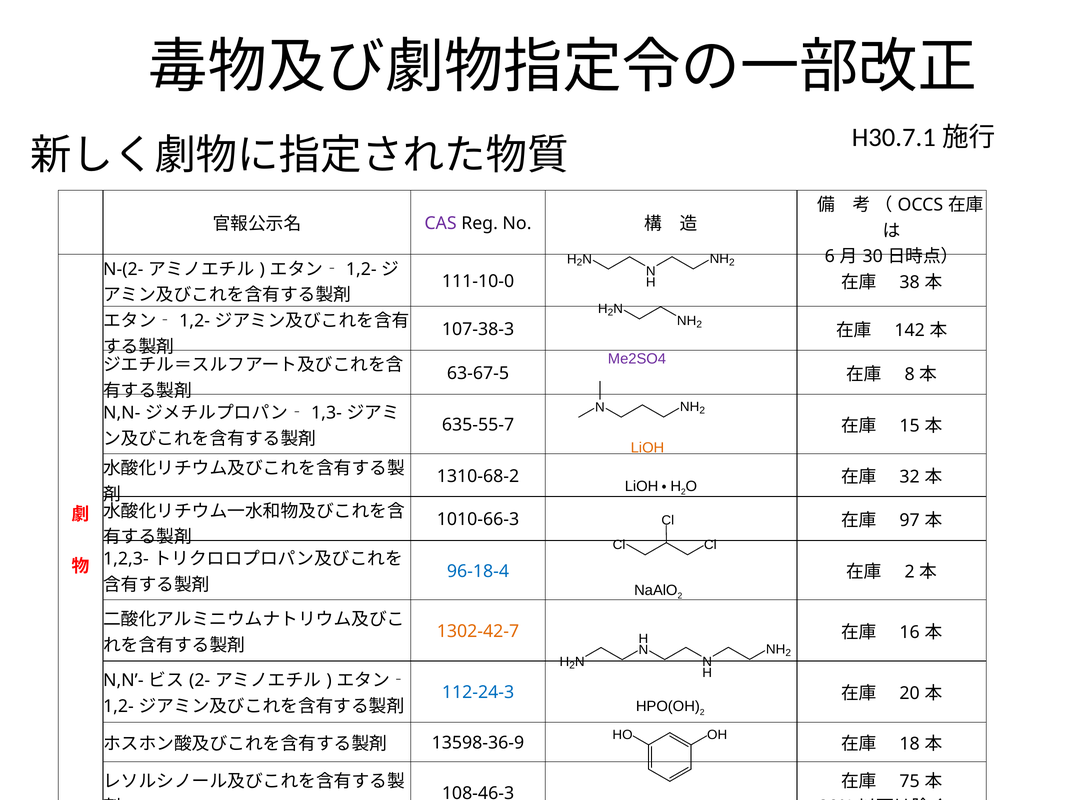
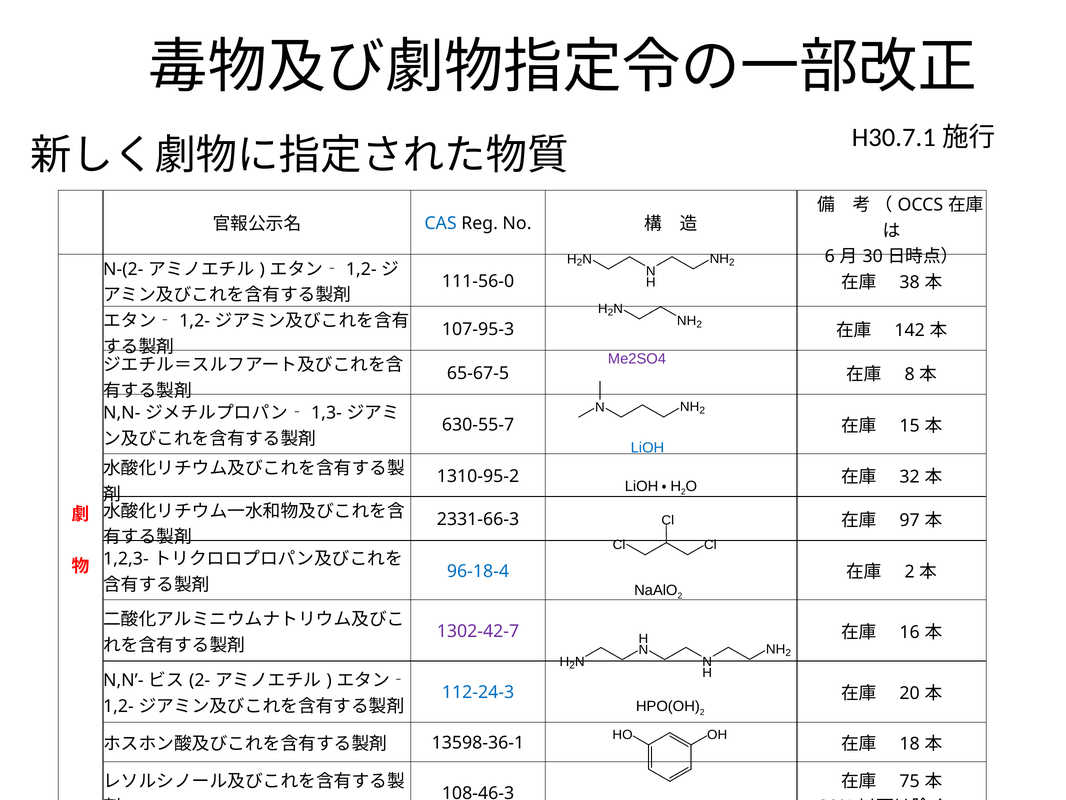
CAS colour: purple -> blue
111-10-0: 111-10-0 -> 111-56-0
107-38-3: 107-38-3 -> 107-95-3
63-67-5: 63-67-5 -> 65-67-5
635-55-7: 635-55-7 -> 630-55-7
LiOH colour: orange -> blue
1310-68-2: 1310-68-2 -> 1310-95-2
1010-66-3: 1010-66-3 -> 2331-66-3
1302-42-7 colour: orange -> purple
13598-36-9: 13598-36-9 -> 13598-36-1
